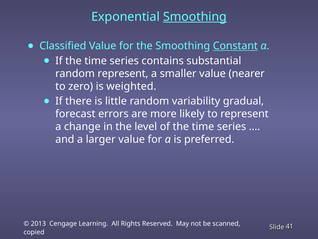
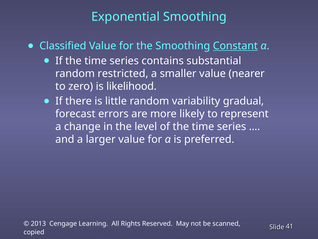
Smoothing at (195, 17) underline: present -> none
random represent: represent -> restricted
weighted: weighted -> likelihood
